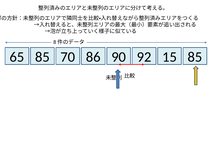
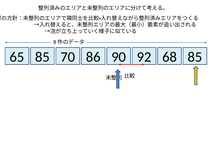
15: 15 -> 68
